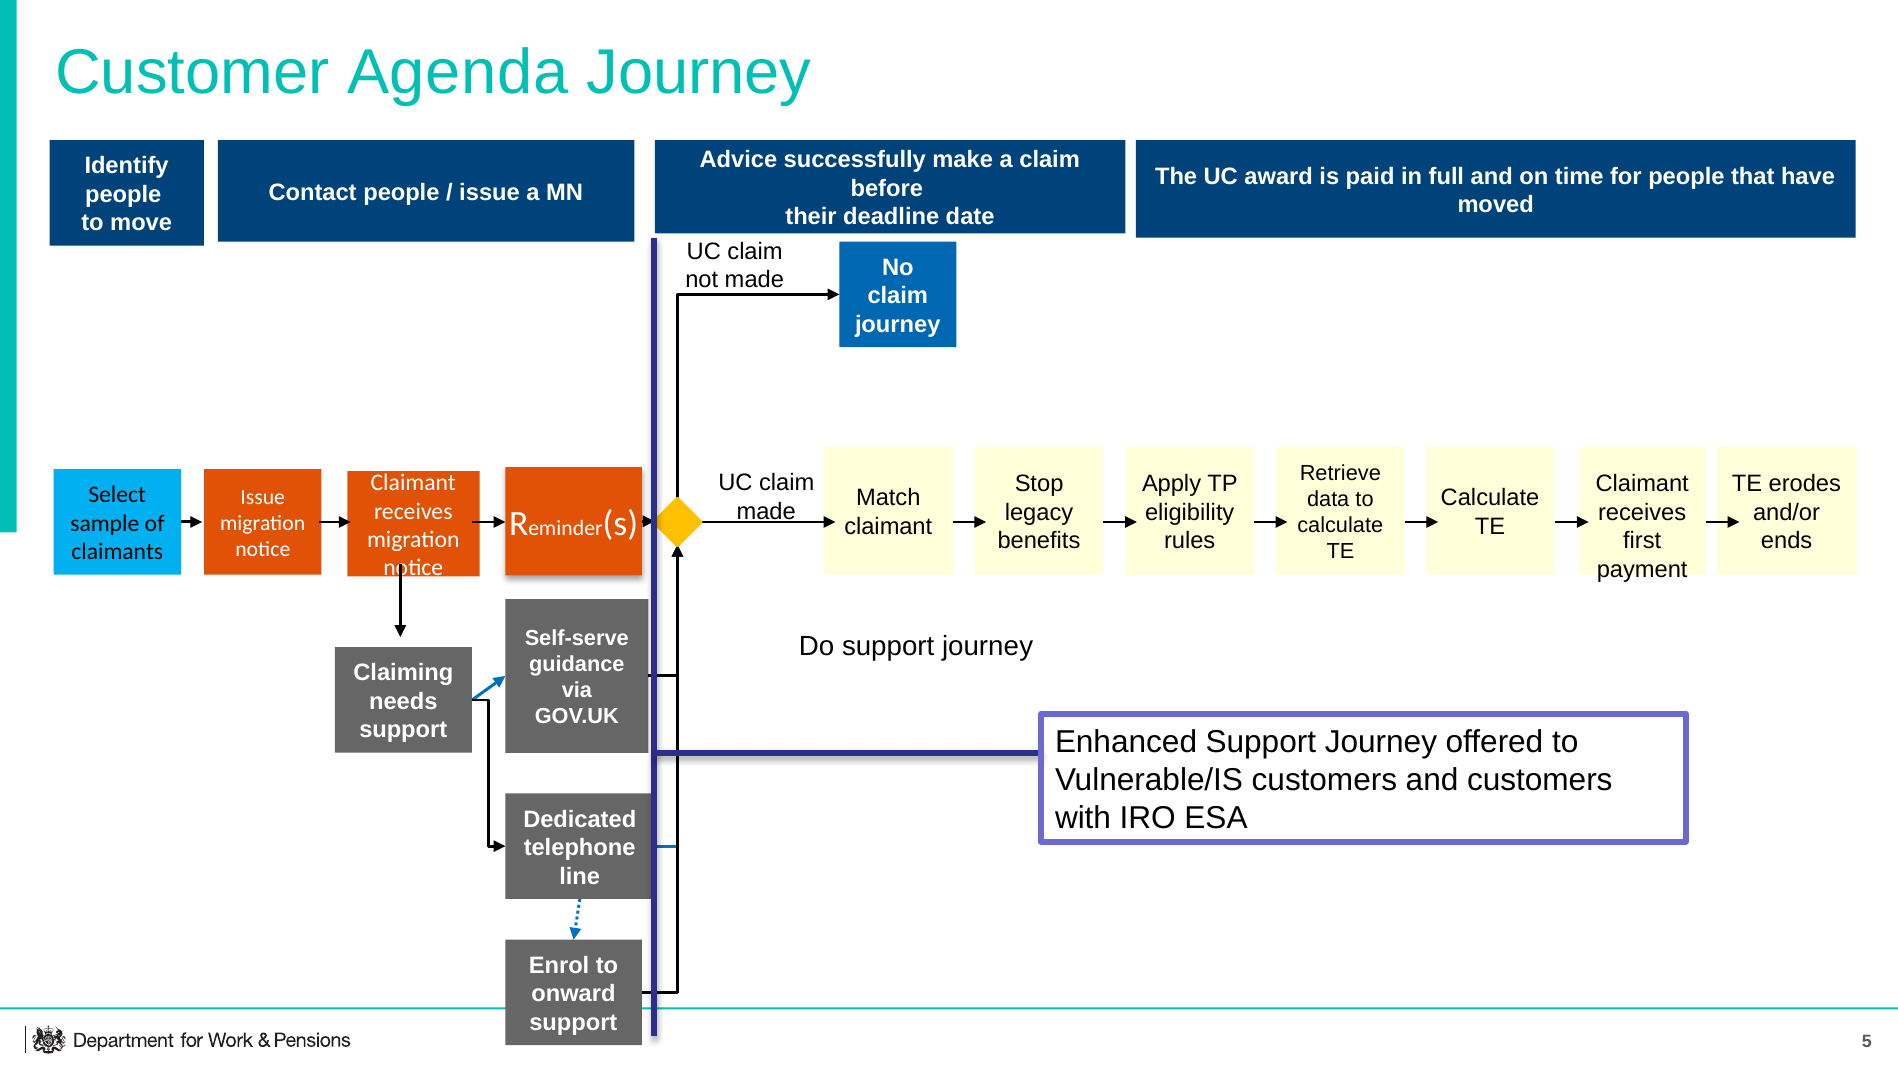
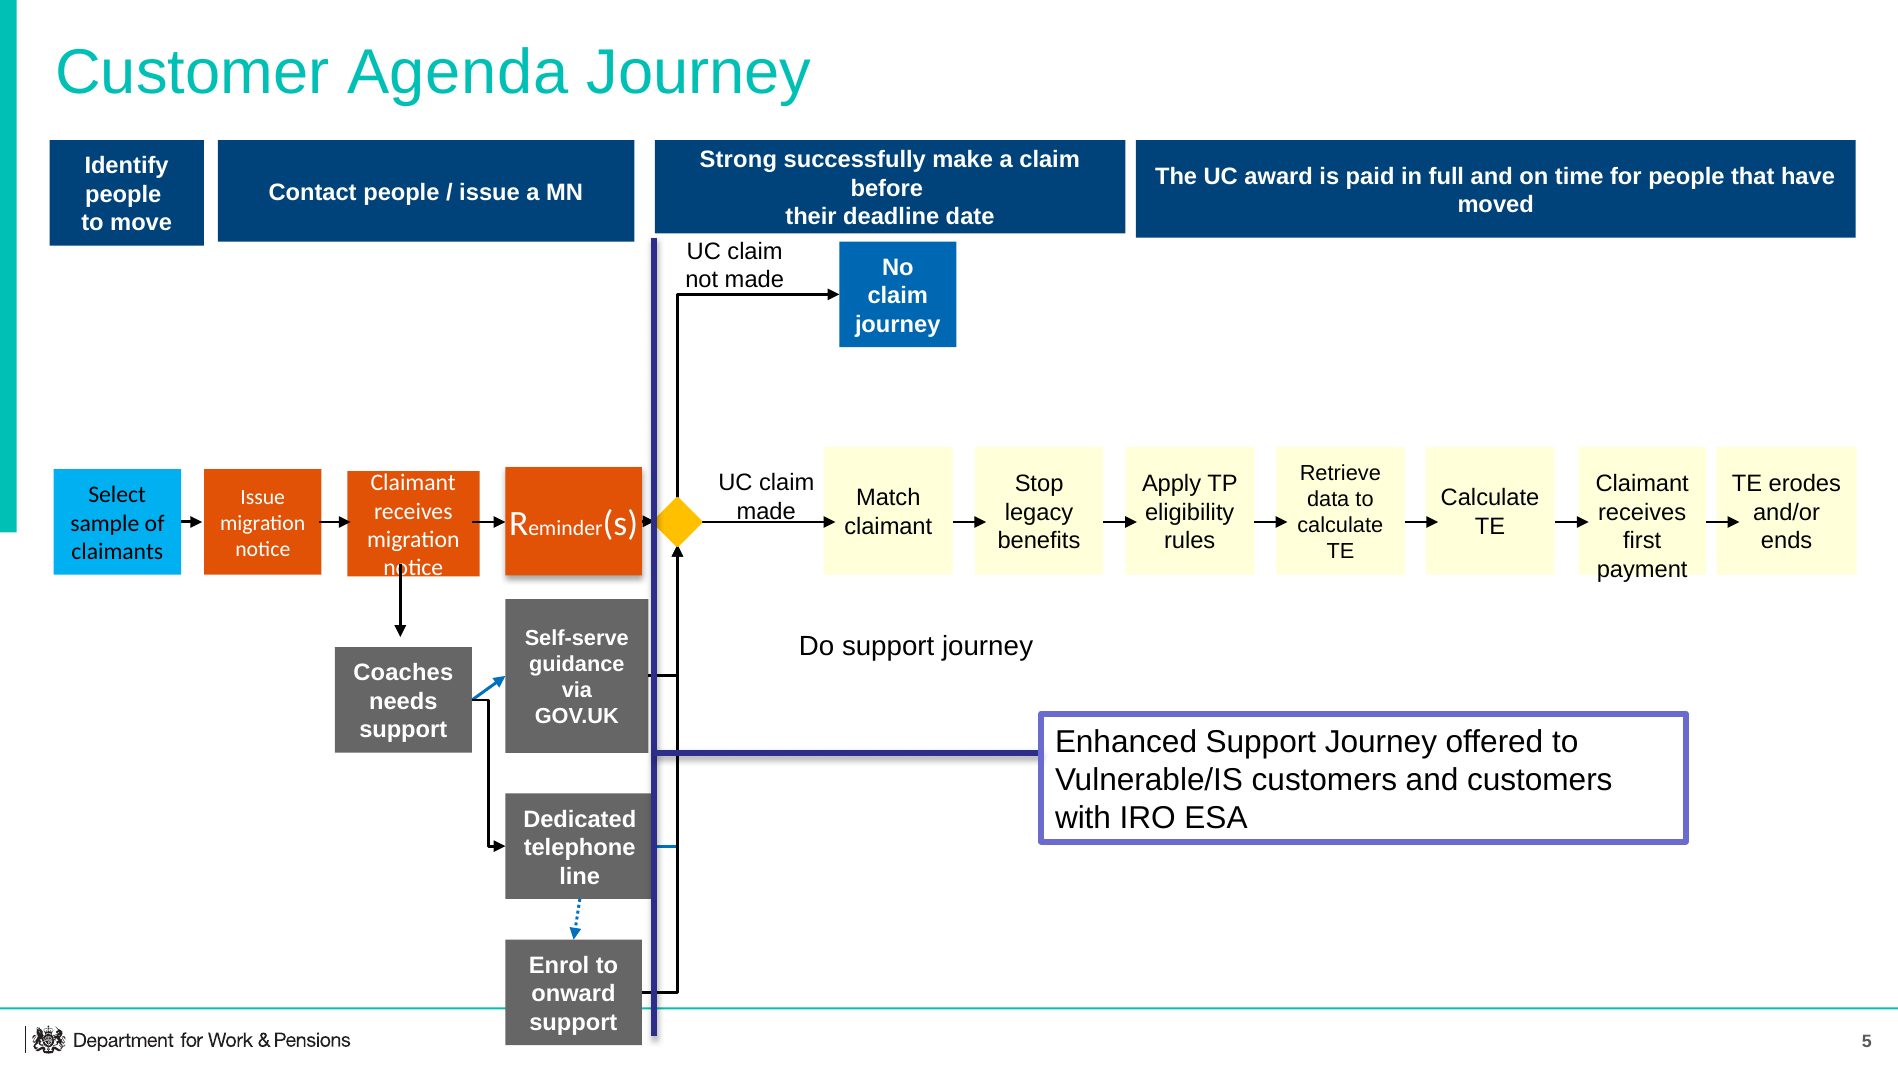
Advice: Advice -> Strong
Claiming: Claiming -> Coaches
